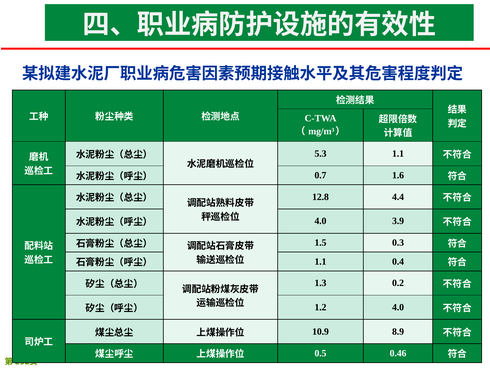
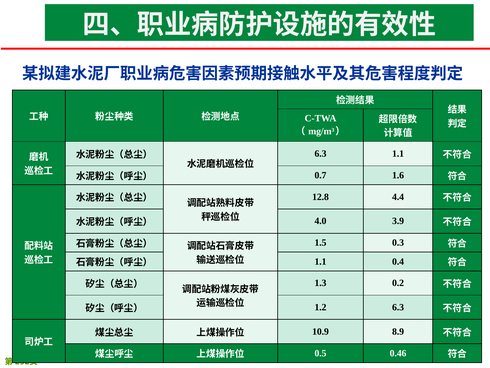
5.3 at (321, 154): 5.3 -> 6.3
1.2 4.0: 4.0 -> 6.3
